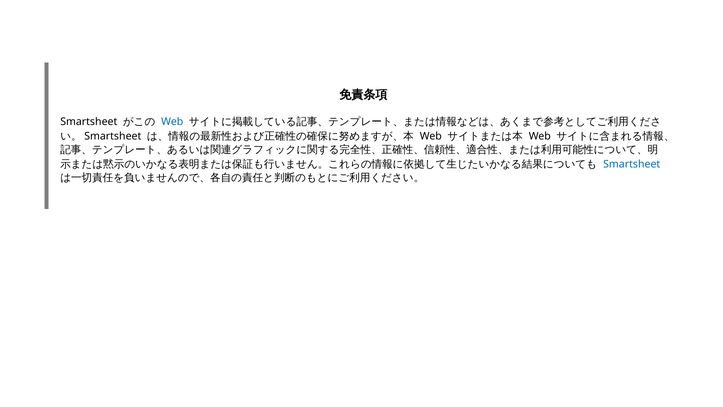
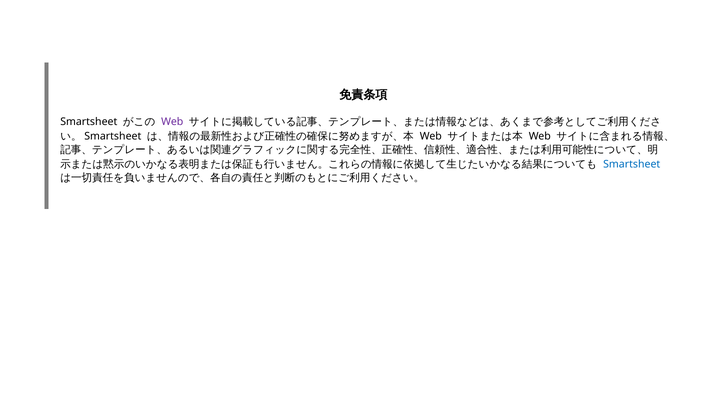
Web at (172, 122) colour: blue -> purple
